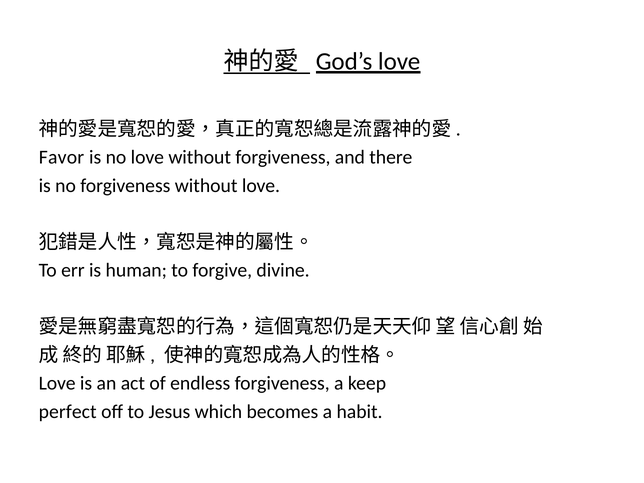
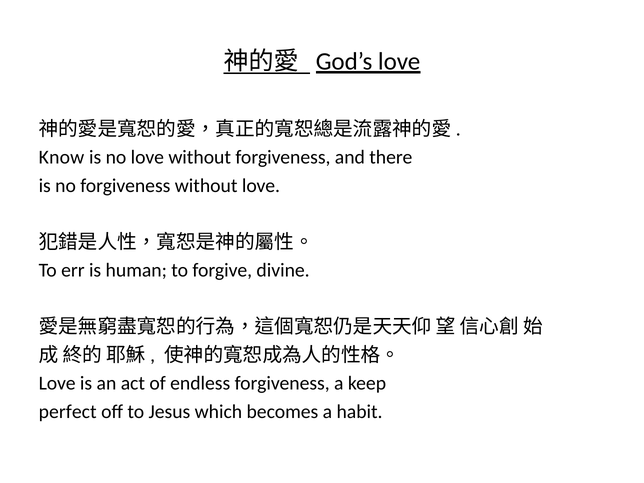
Favor: Favor -> Know
